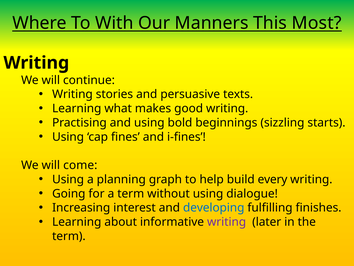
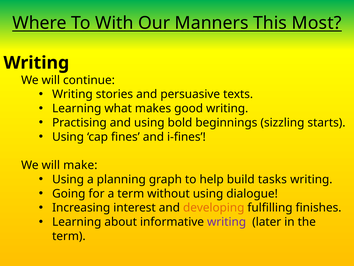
come: come -> make
every: every -> tasks
developing colour: blue -> orange
